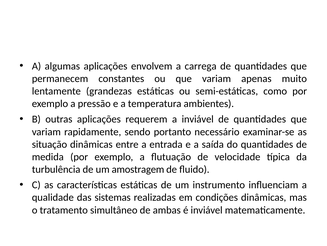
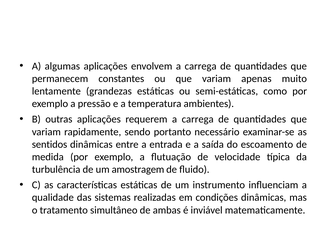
requerem a inviável: inviável -> carrega
situação: situação -> sentidos
do quantidades: quantidades -> escoamento
